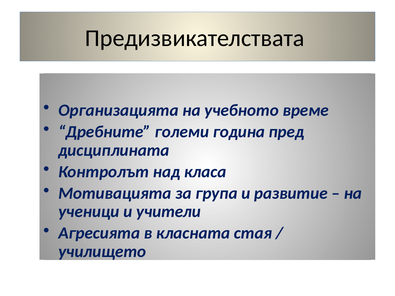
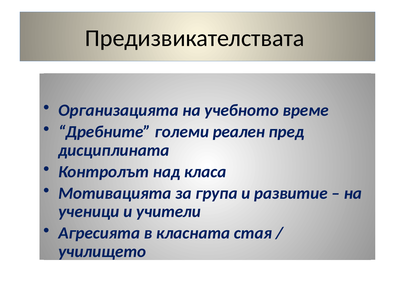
година: година -> реален
